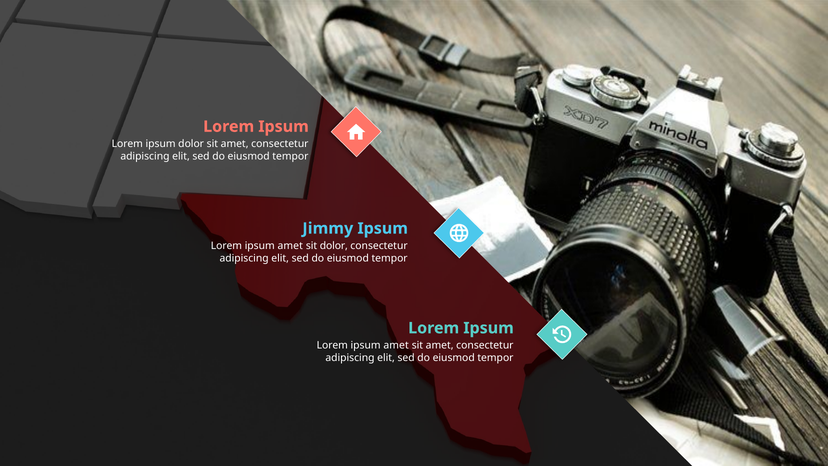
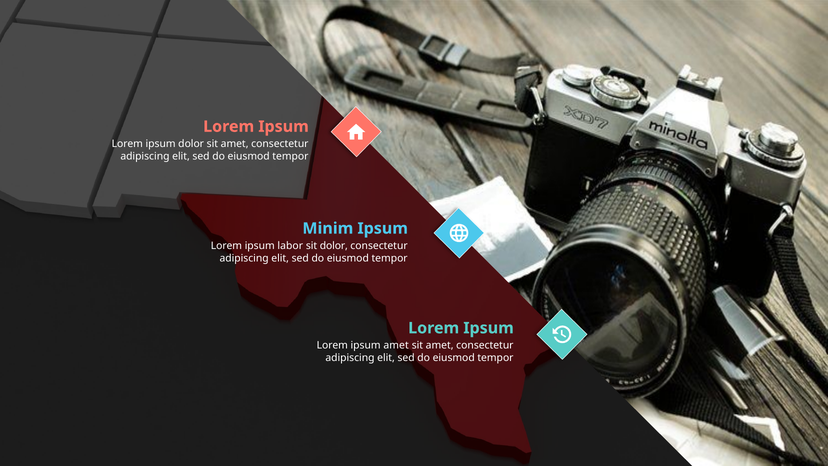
Jimmy: Jimmy -> Minim
amet at (290, 246): amet -> labor
